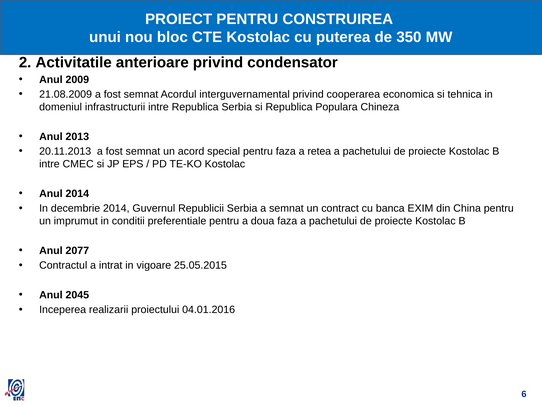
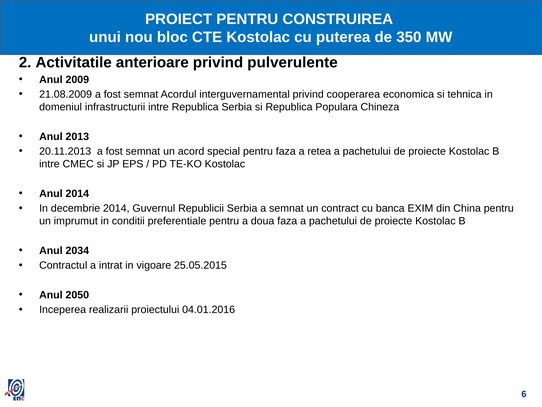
condensator: condensator -> pulverulente
2077: 2077 -> 2034
2045: 2045 -> 2050
